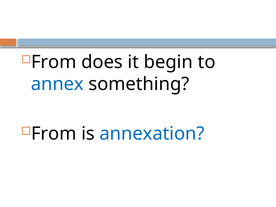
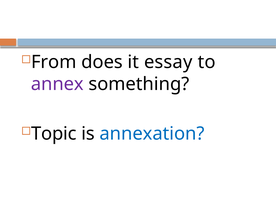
begin: begin -> essay
annex colour: blue -> purple
From at (54, 134): From -> Topic
